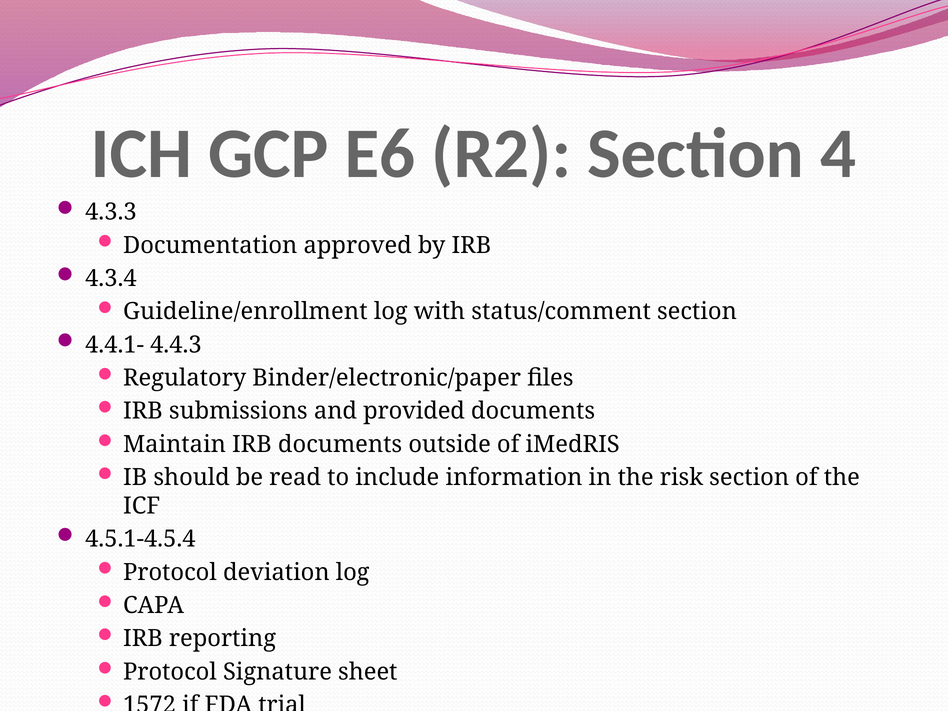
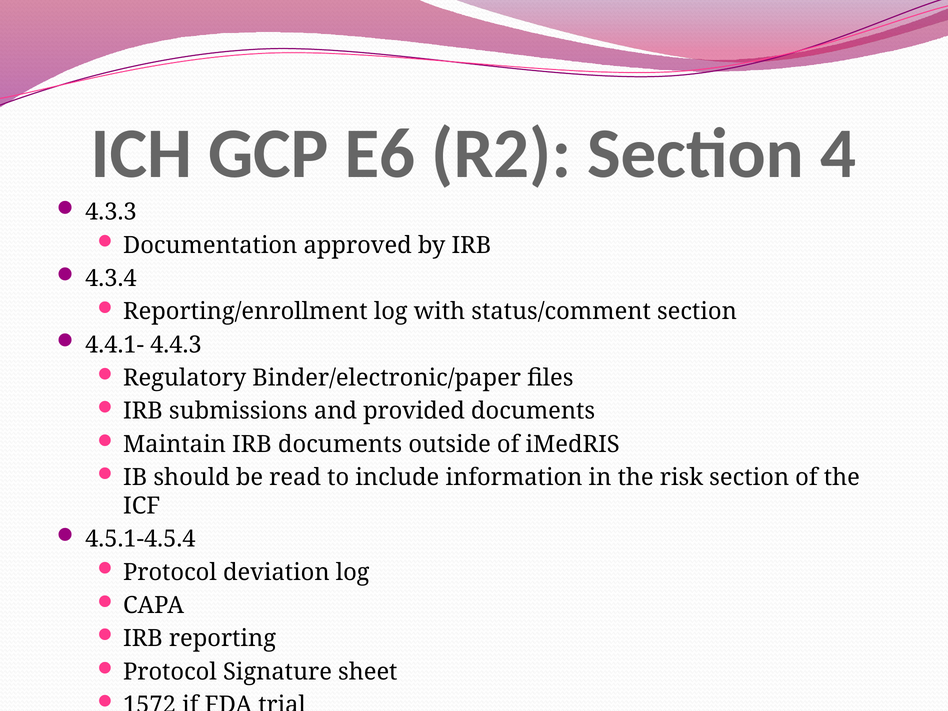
Guideline/enrollment: Guideline/enrollment -> Reporting/enrollment
